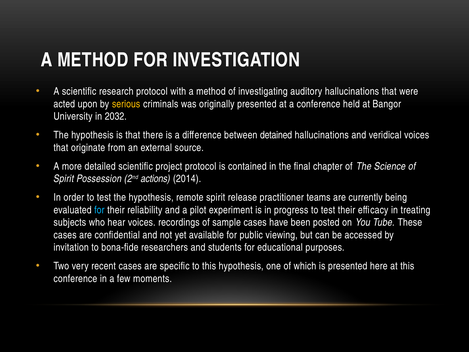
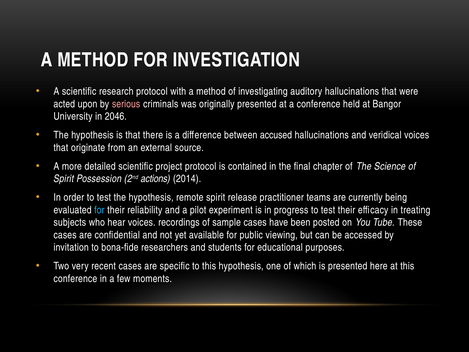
serious colour: yellow -> pink
2032: 2032 -> 2046
detained: detained -> accused
